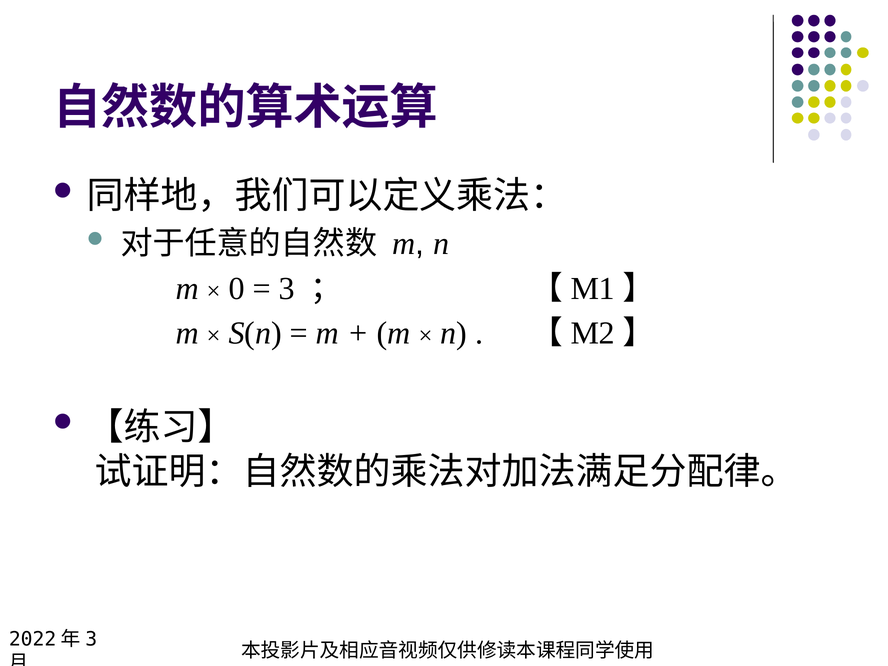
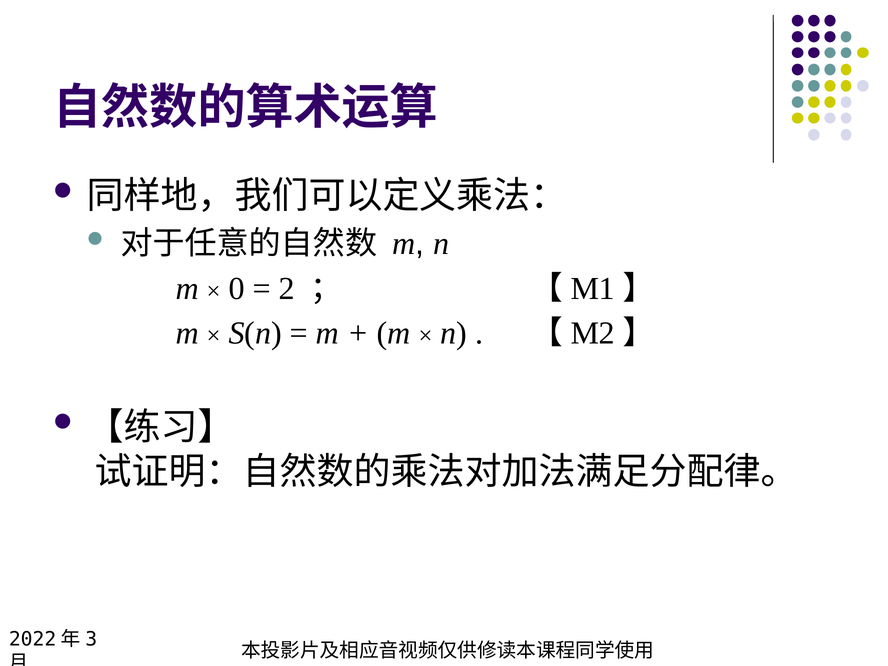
3: 3 -> 2
